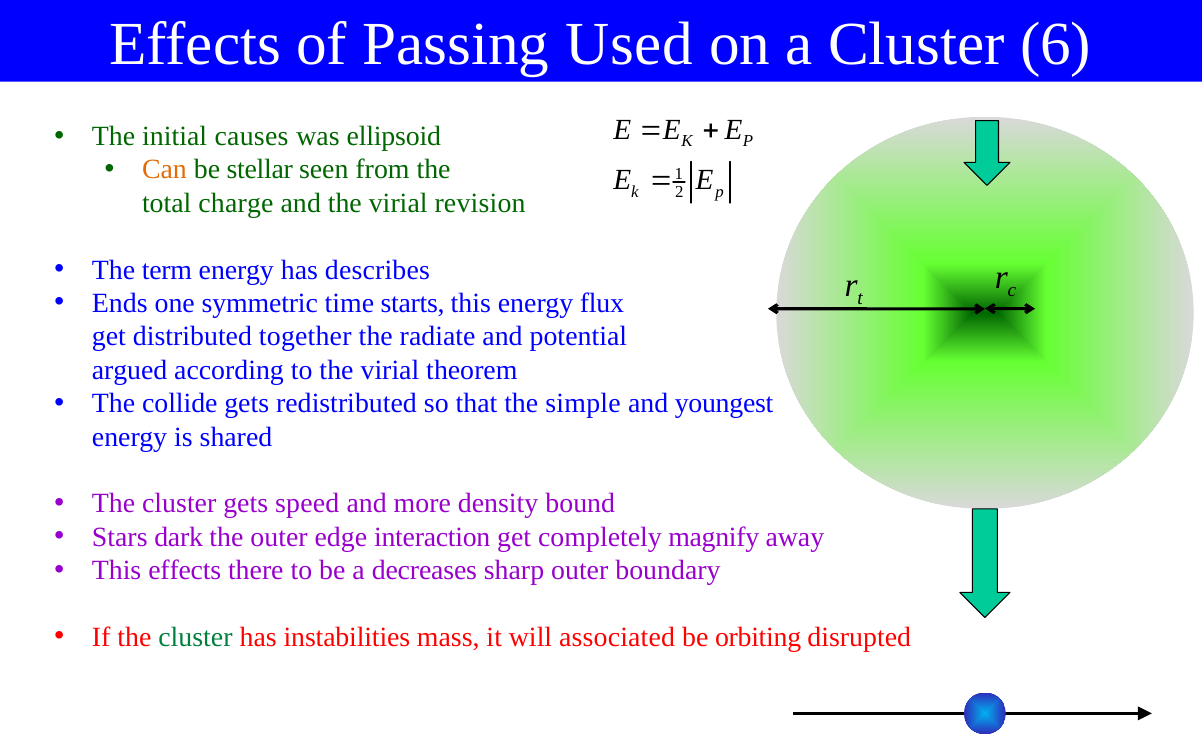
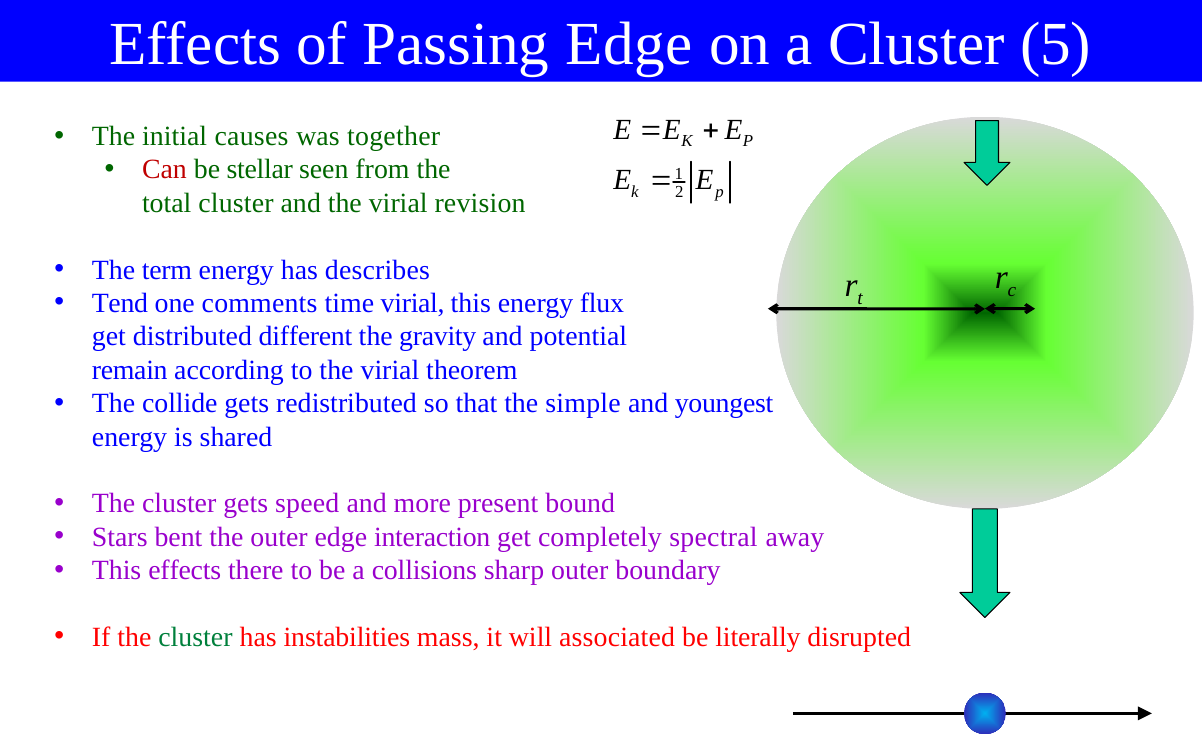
Passing Used: Used -> Edge
6: 6 -> 5
ellipsoid: ellipsoid -> together
Can colour: orange -> red
total charge: charge -> cluster
Ends: Ends -> Tend
symmetric: symmetric -> comments
time starts: starts -> virial
together: together -> different
radiate: radiate -> gravity
argued: argued -> remain
density: density -> present
dark: dark -> bent
magnify: magnify -> spectral
decreases: decreases -> collisions
orbiting: orbiting -> literally
